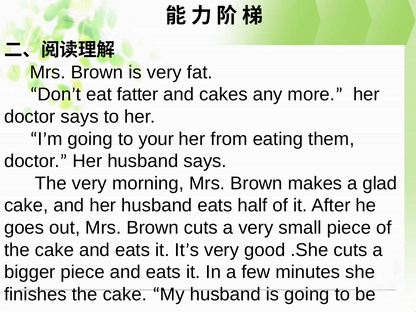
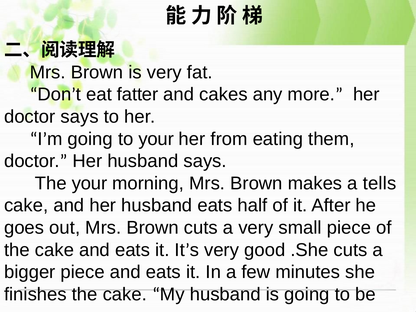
The very: very -> your
glad: glad -> tells
